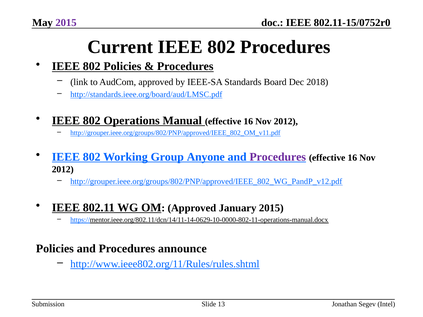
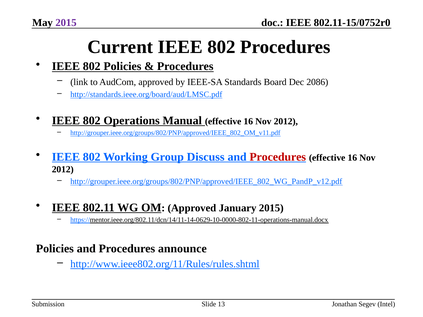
2018: 2018 -> 2086
Anyone: Anyone -> Discuss
Procedures at (278, 157) colour: purple -> red
